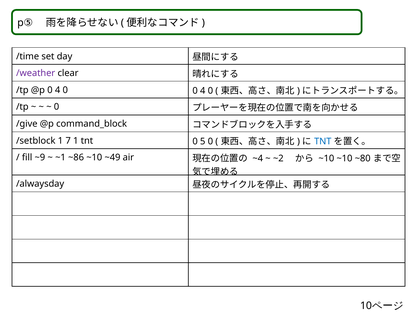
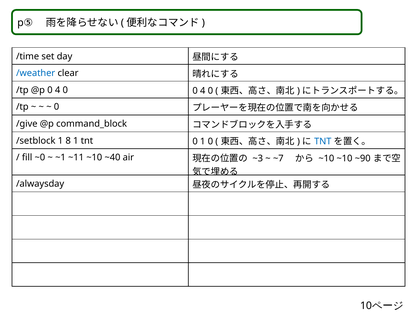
/weather colour: purple -> blue
7: 7 -> 8
0 5: 5 -> 1
~9: ~9 -> ~0
~86: ~86 -> ~11
~49: ~49 -> ~40
~4: ~4 -> ~3
~2: ~2 -> ~7
~80: ~80 -> ~90
